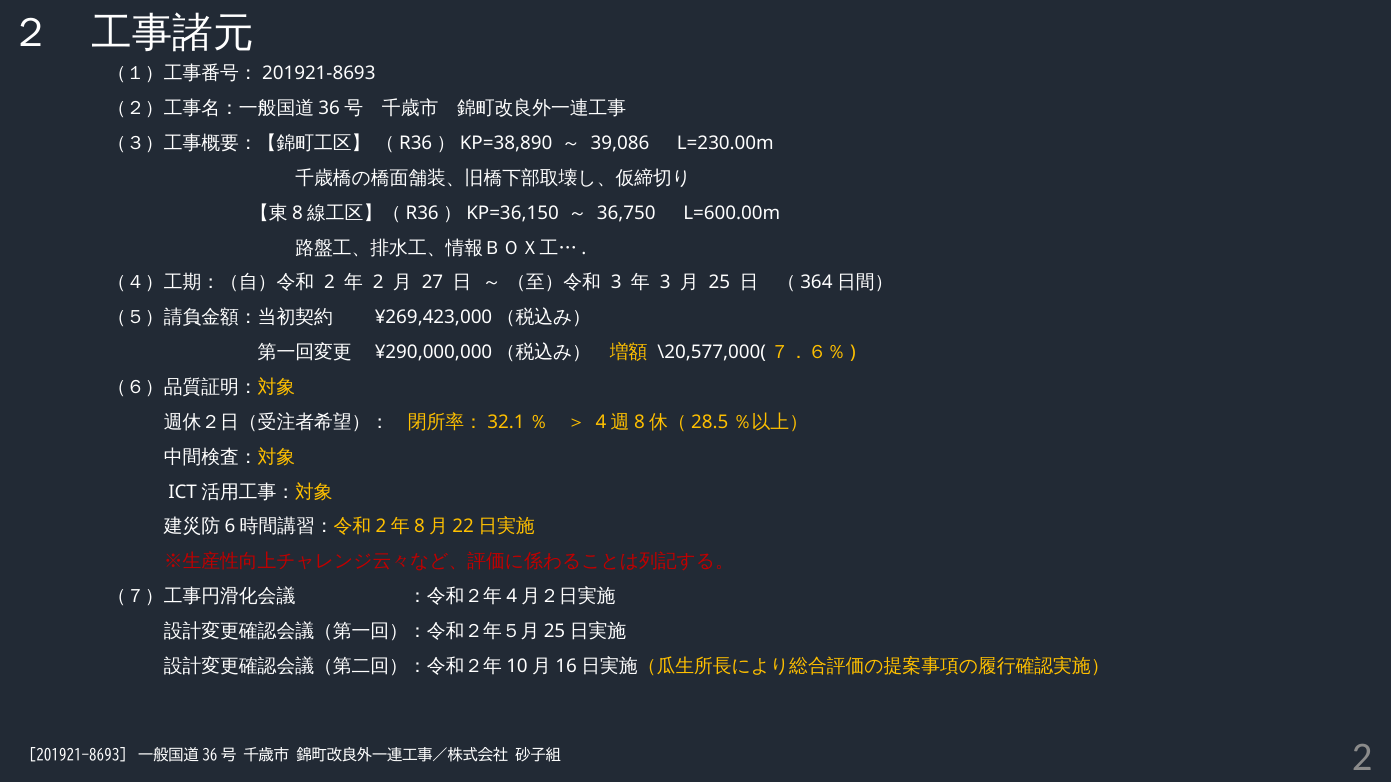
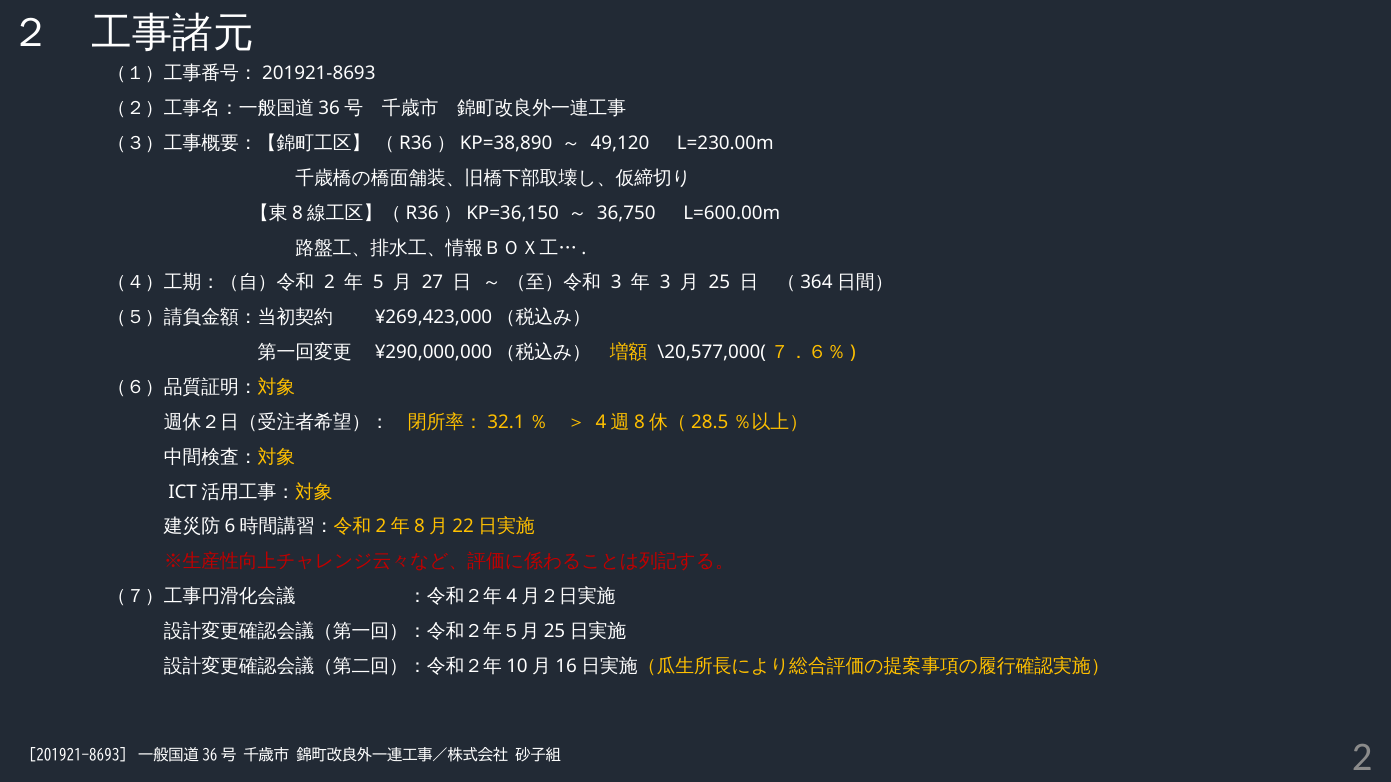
39,086: 39,086 -> 49,120
2 at (378, 283): 2 -> 5
